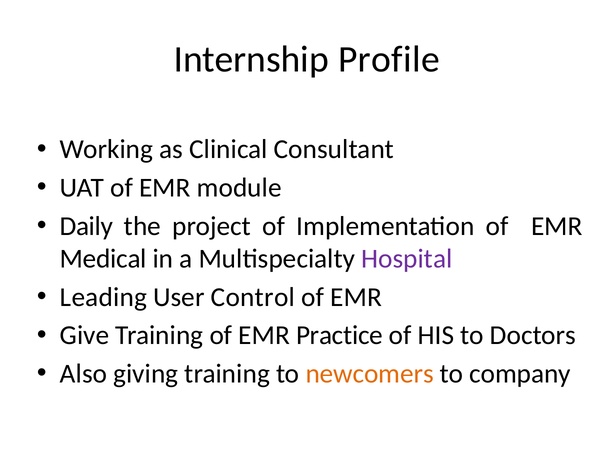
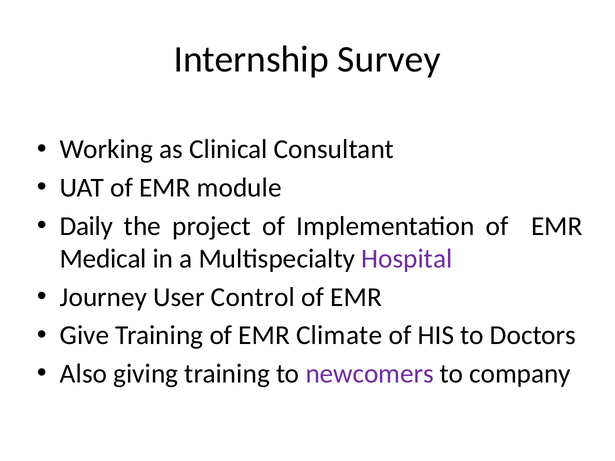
Profile: Profile -> Survey
Leading: Leading -> Journey
Practice: Practice -> Climate
newcomers colour: orange -> purple
